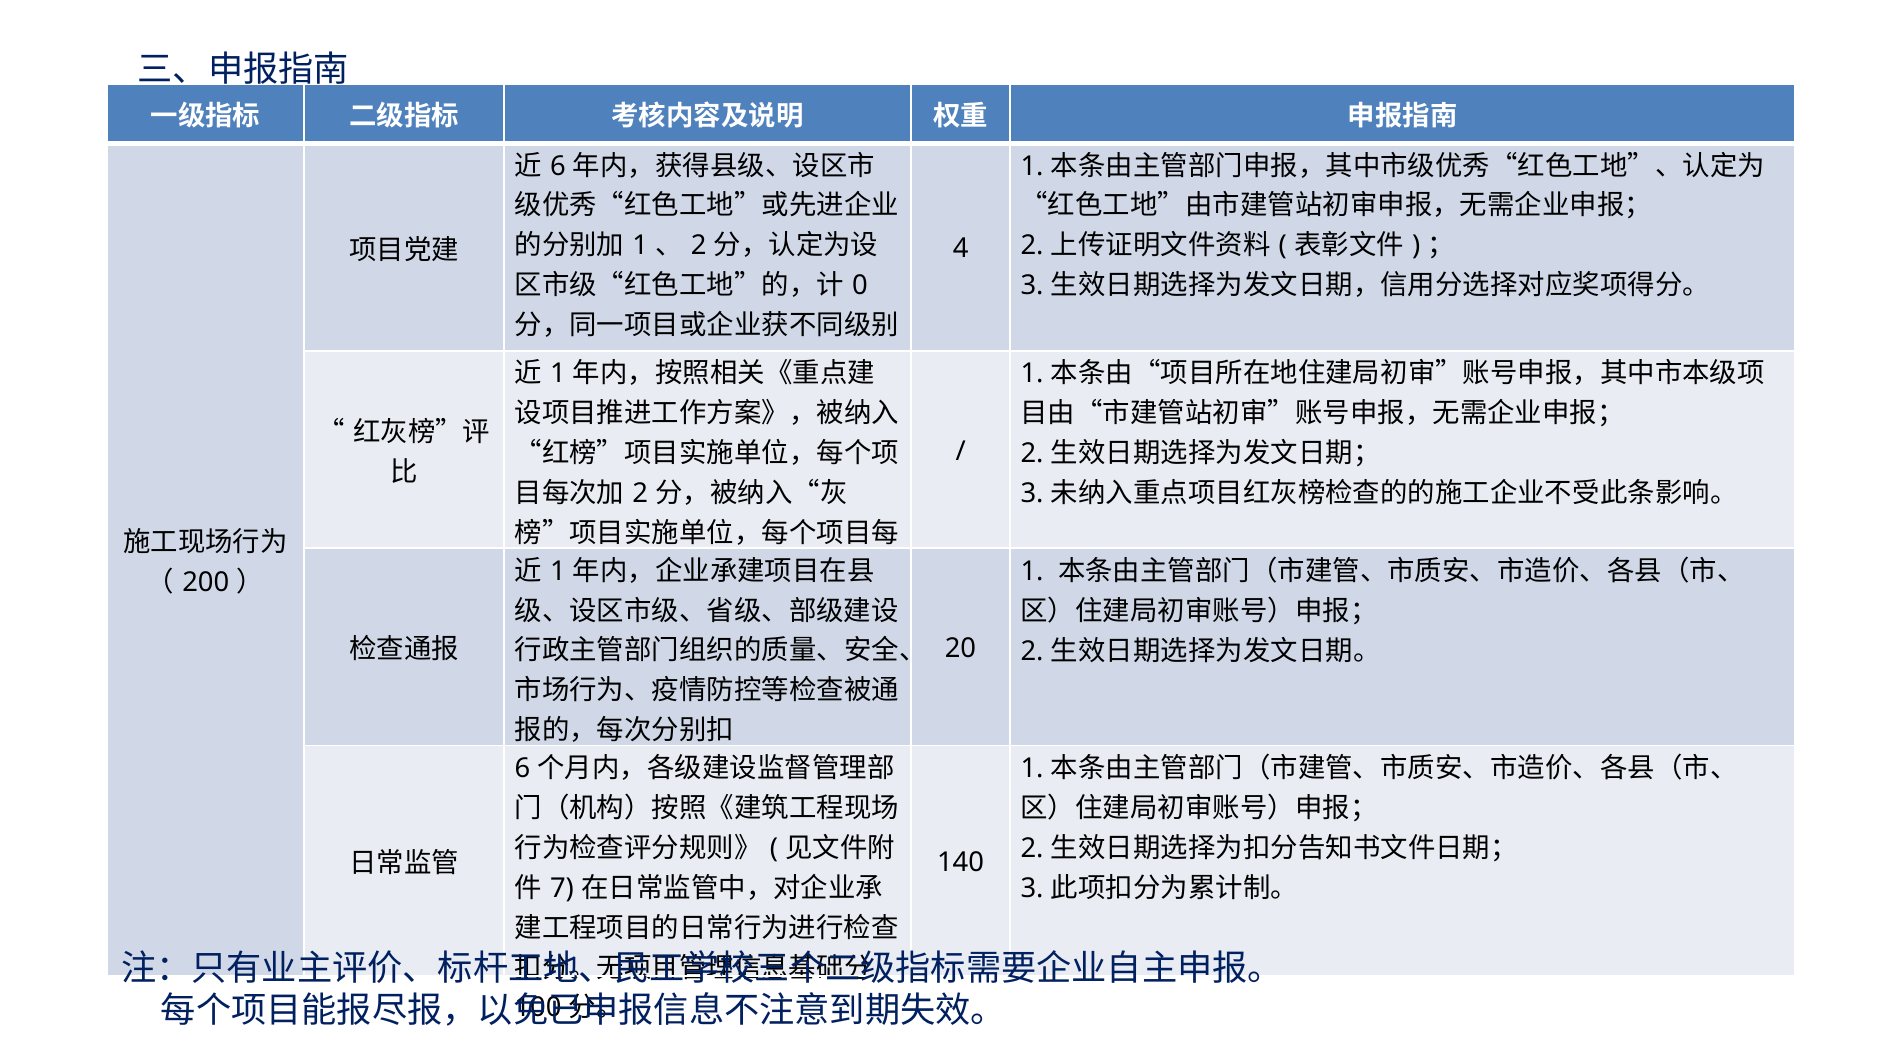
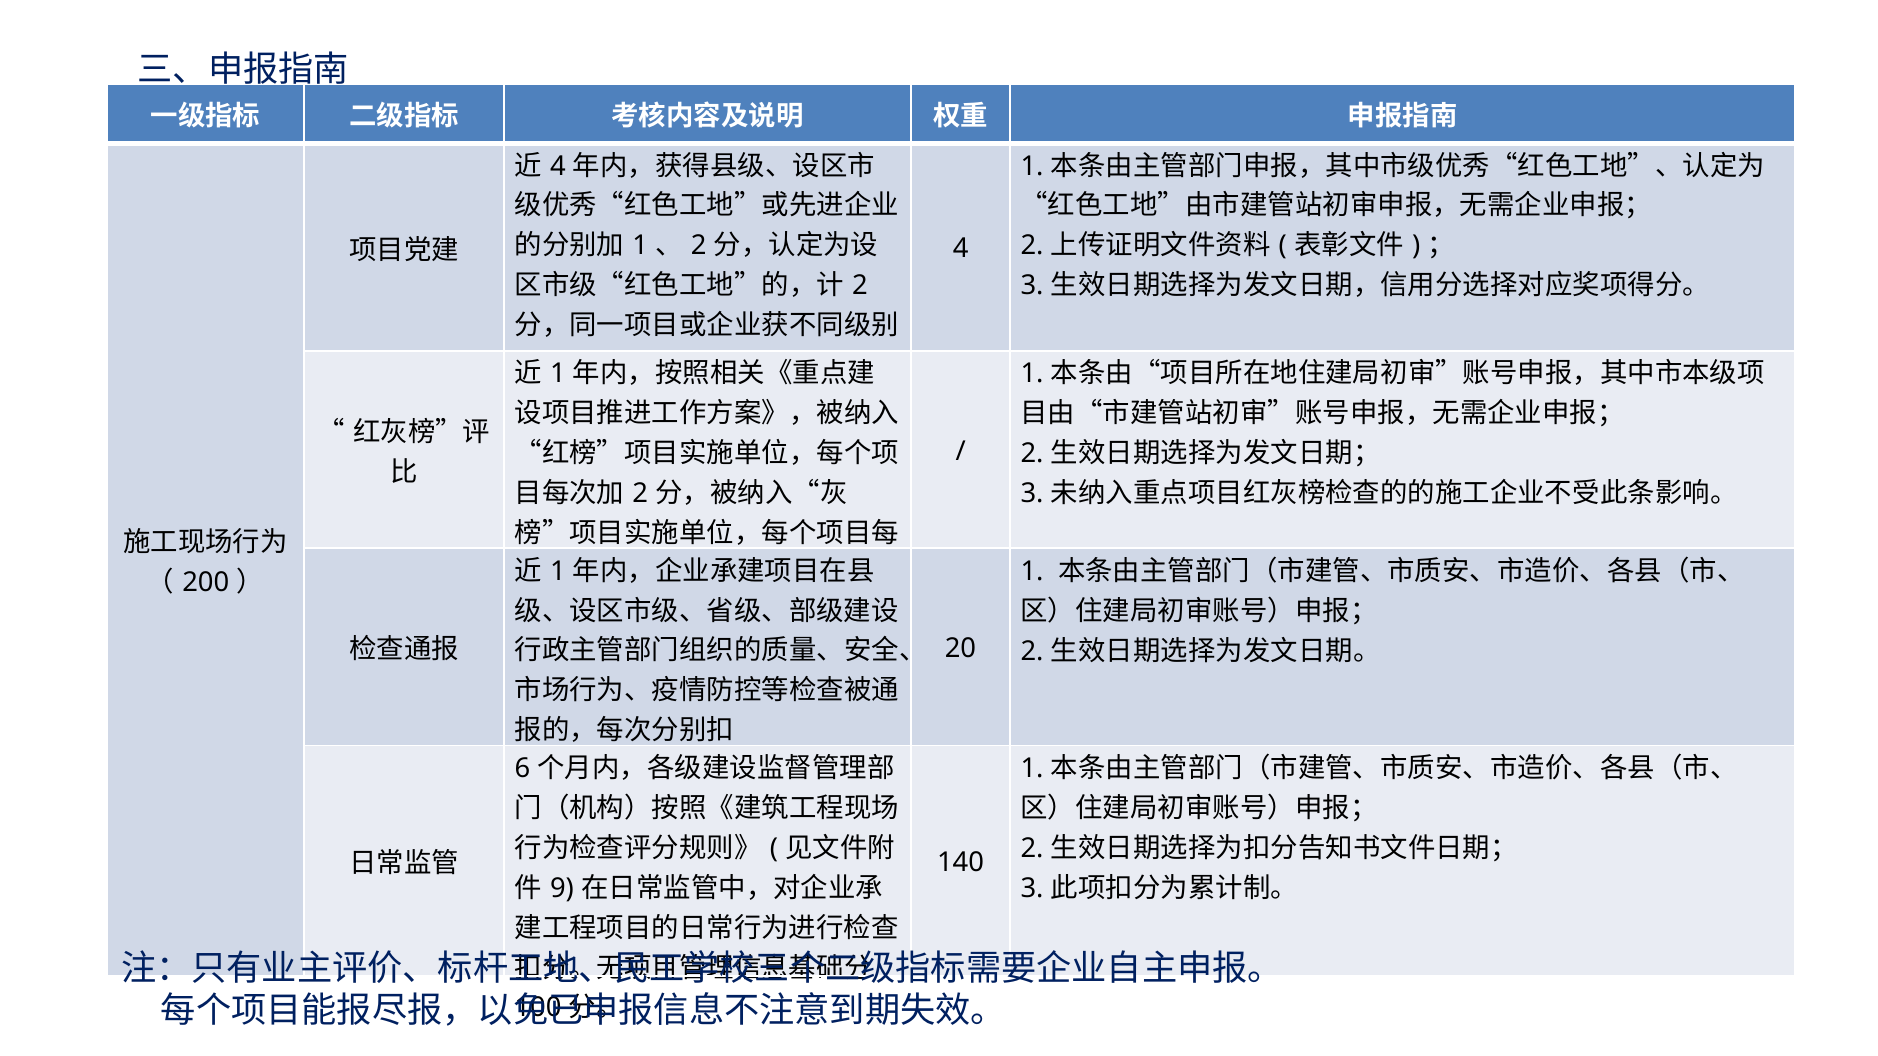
6 at (558, 166): 6 -> 4
0 at (860, 286): 0 -> 2
7: 7 -> 9
